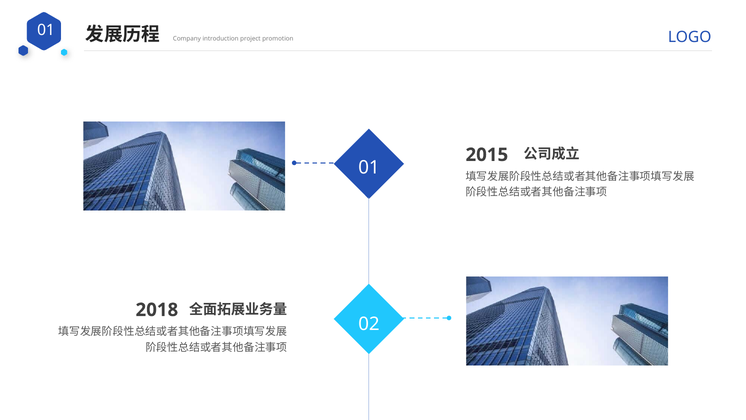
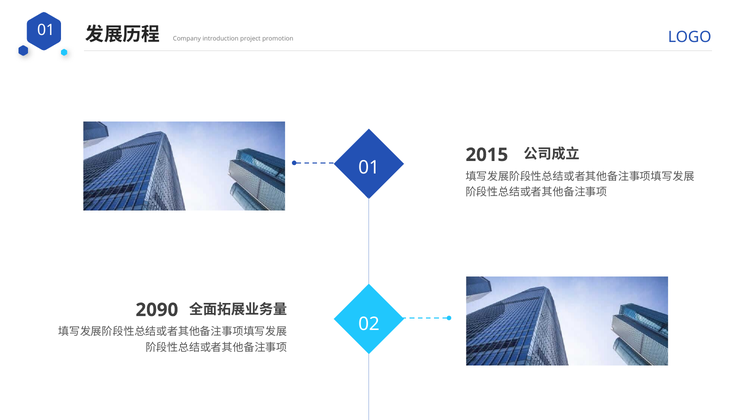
2018: 2018 -> 2090
